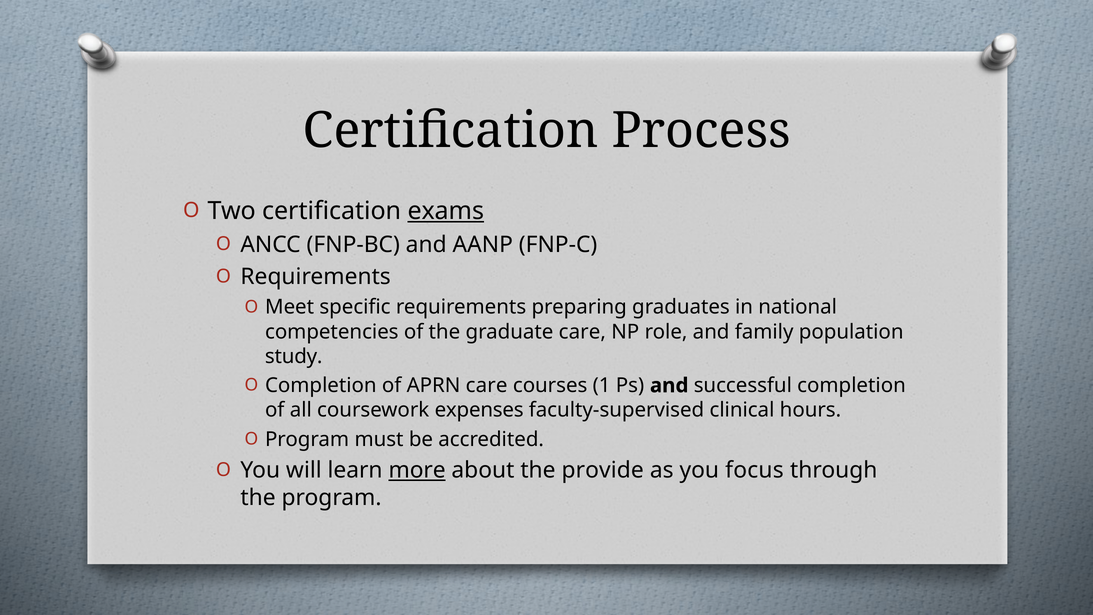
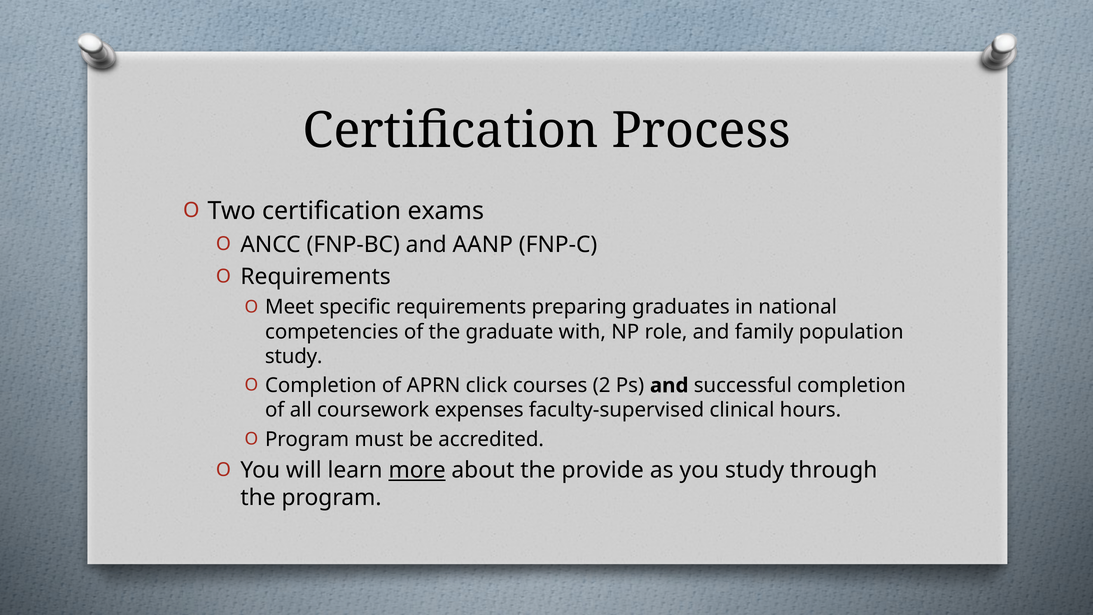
exams underline: present -> none
graduate care: care -> with
APRN care: care -> click
1: 1 -> 2
you focus: focus -> study
